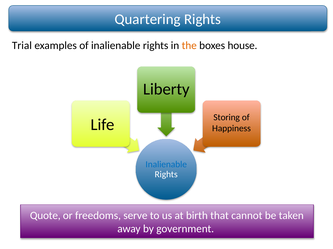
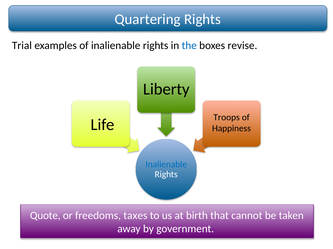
the colour: orange -> blue
house: house -> revise
Storing: Storing -> Troops
serve: serve -> taxes
